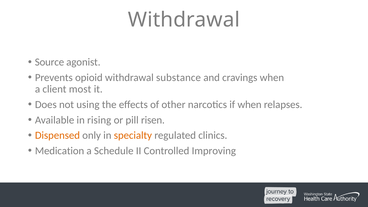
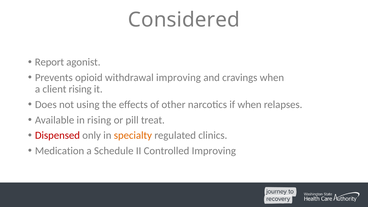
Withdrawal at (184, 20): Withdrawal -> Considered
Source: Source -> Report
withdrawal substance: substance -> improving
client most: most -> rising
risen: risen -> treat
Dispensed colour: orange -> red
